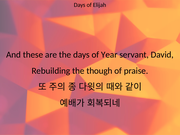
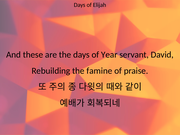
though: though -> famine
